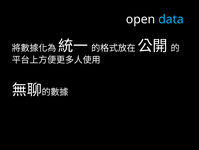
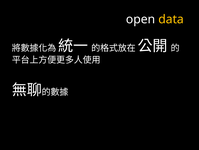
data colour: light blue -> yellow
